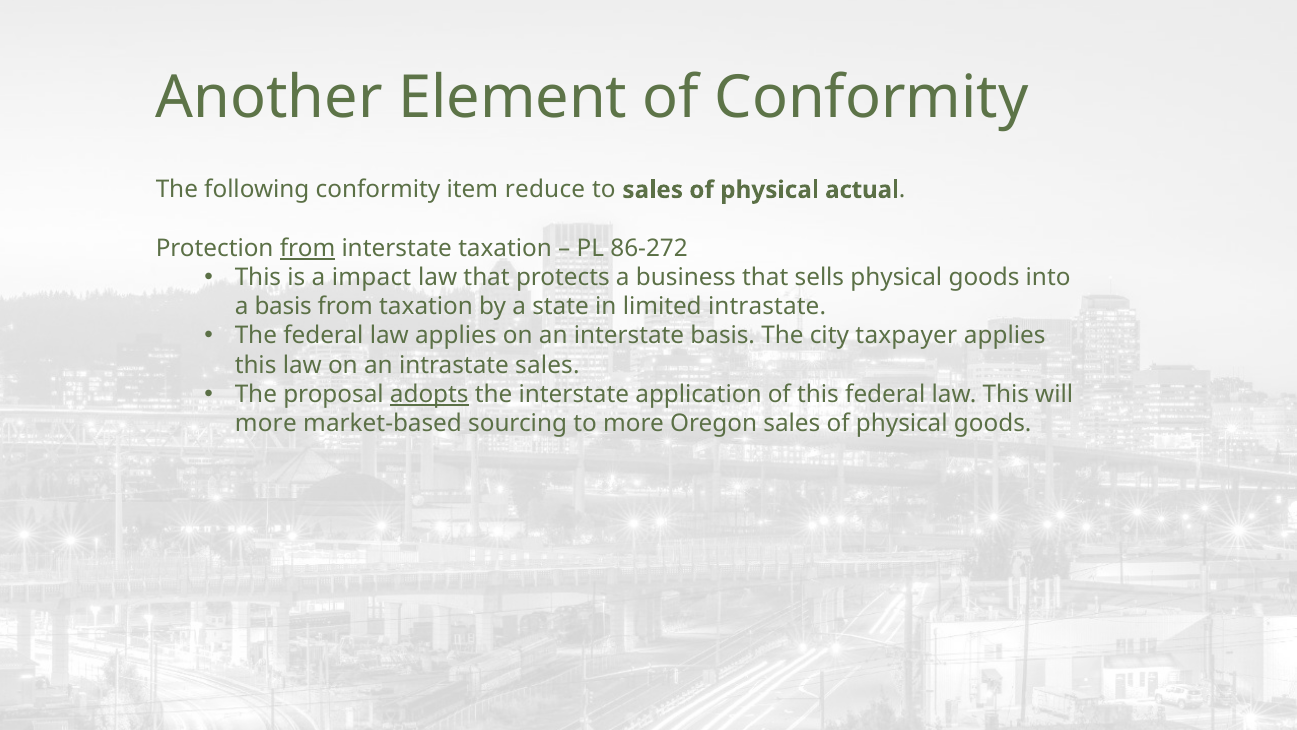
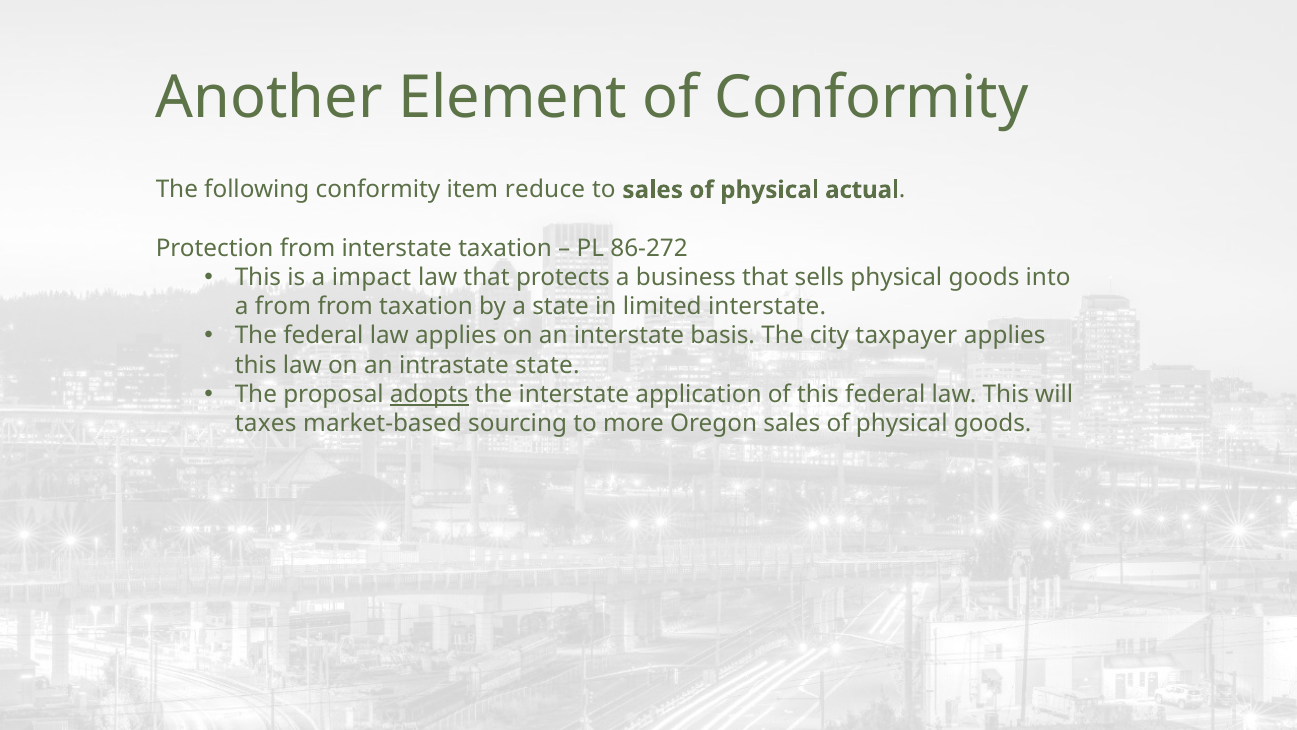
from at (308, 248) underline: present -> none
a basis: basis -> from
limited intrastate: intrastate -> interstate
intrastate sales: sales -> state
more at (266, 423): more -> taxes
